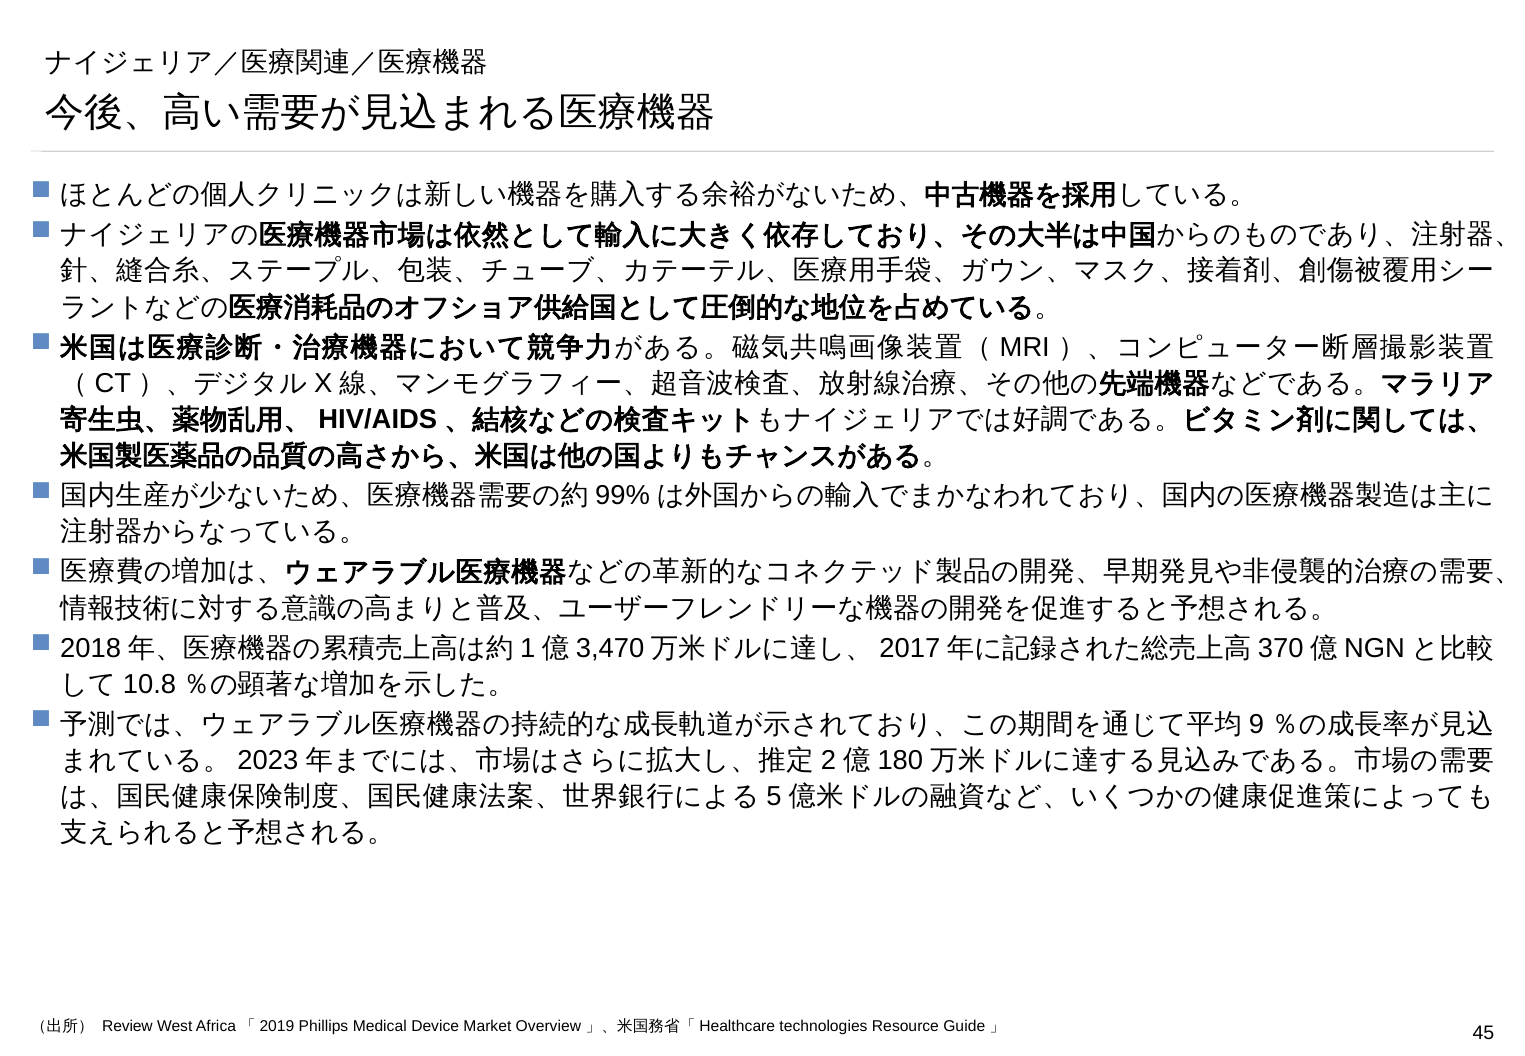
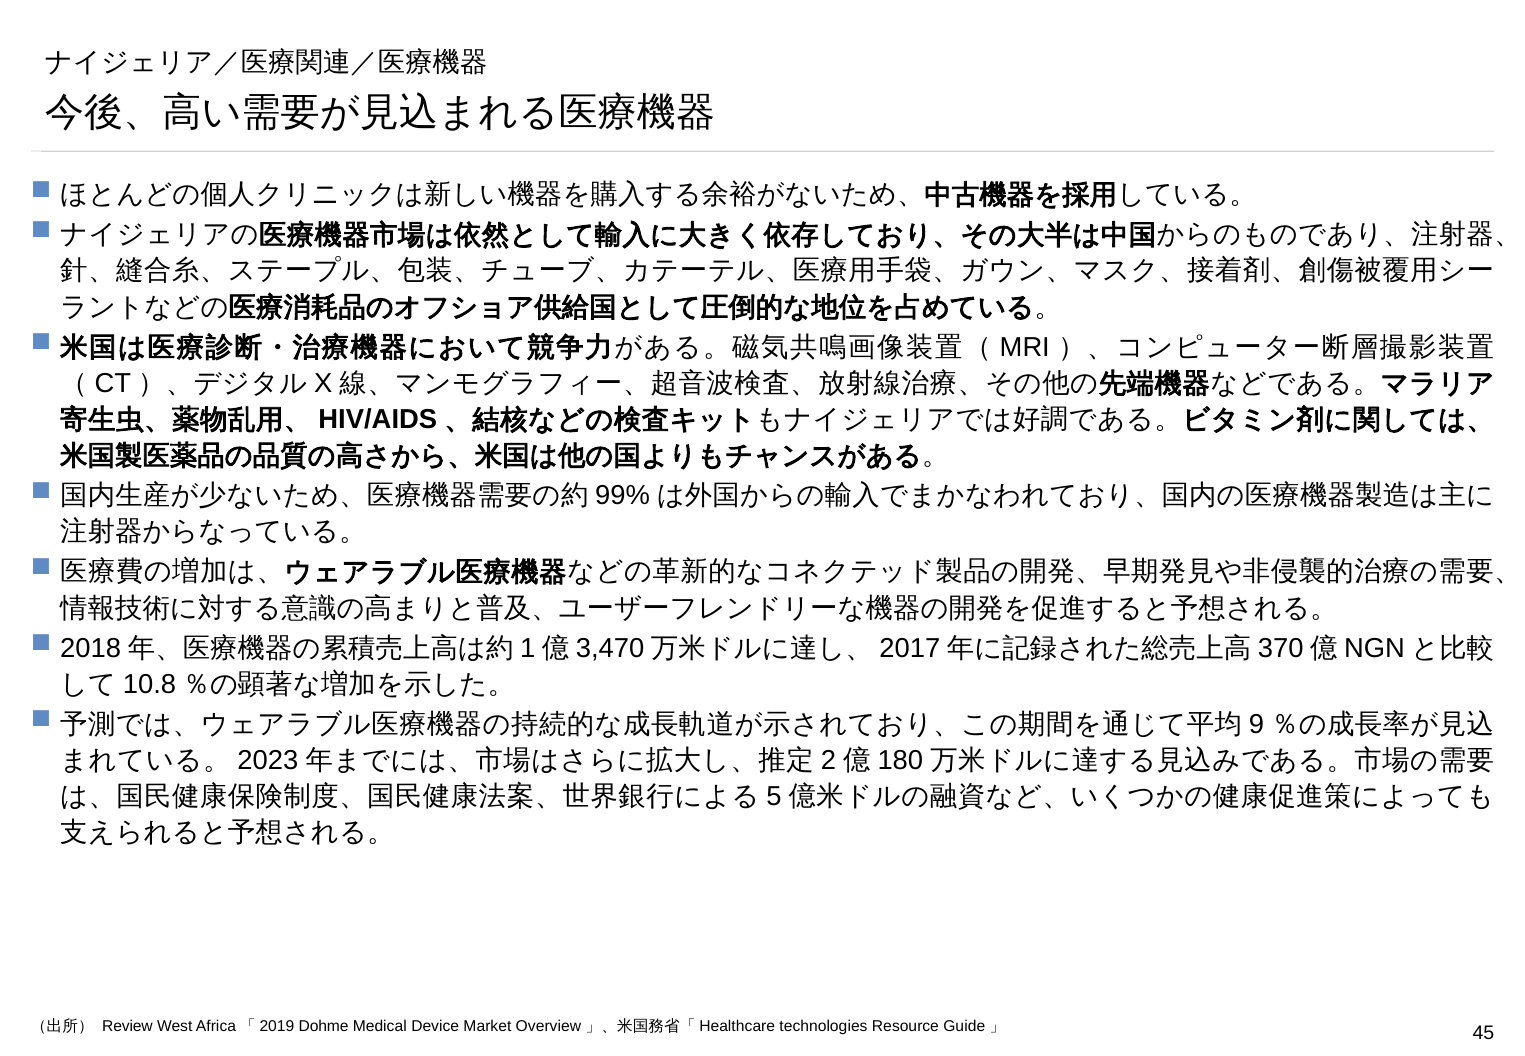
Phillips: Phillips -> Dohme
